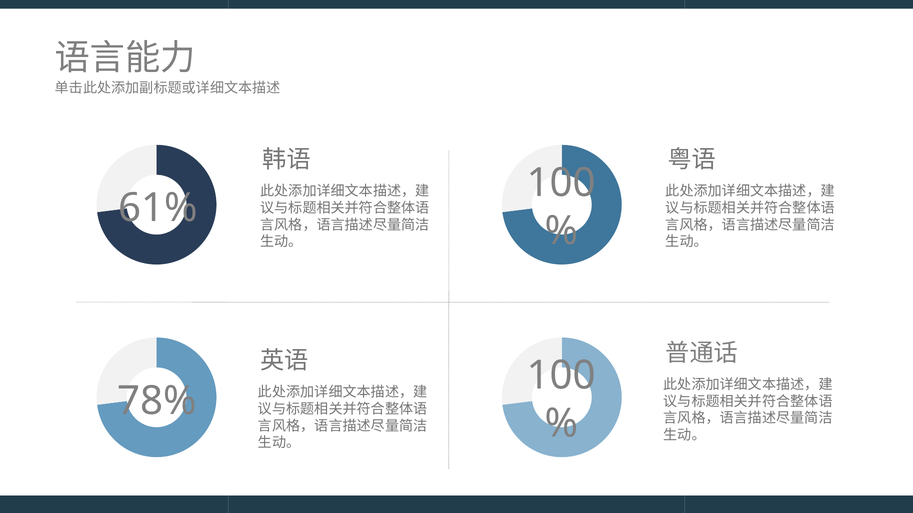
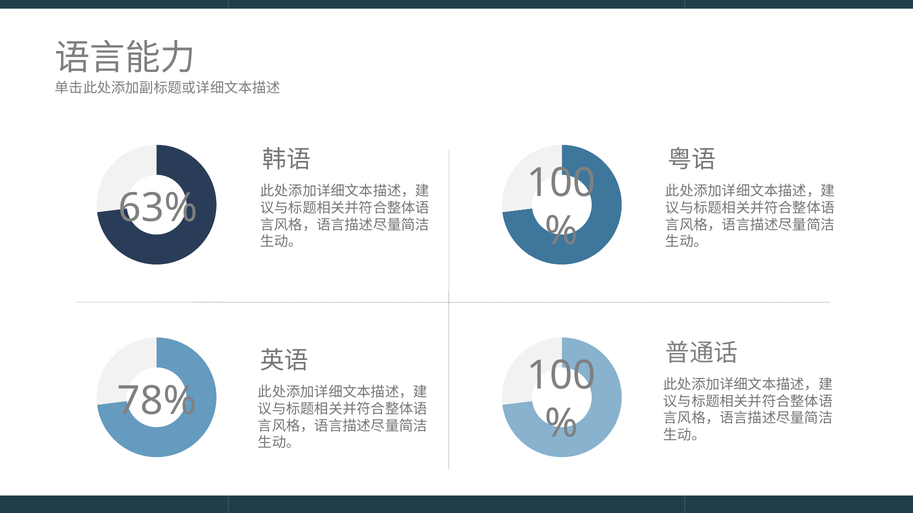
61%: 61% -> 63%
